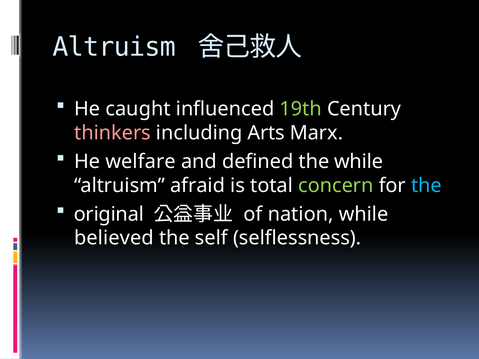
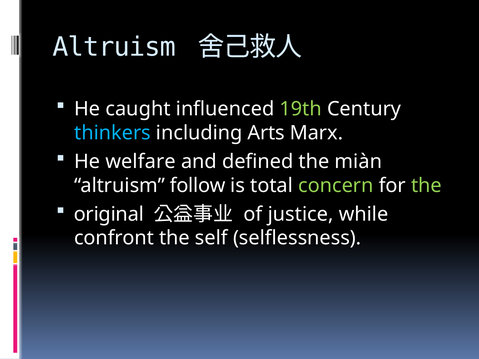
thinkers colour: pink -> light blue
the while: while -> miàn
afraid: afraid -> follow
the at (426, 186) colour: light blue -> light green
nation: nation -> justice
believed: believed -> confront
